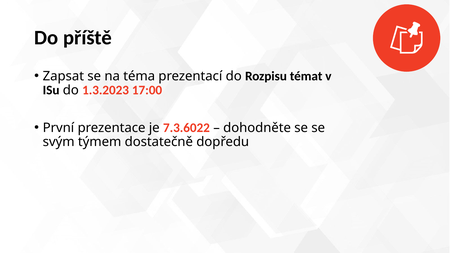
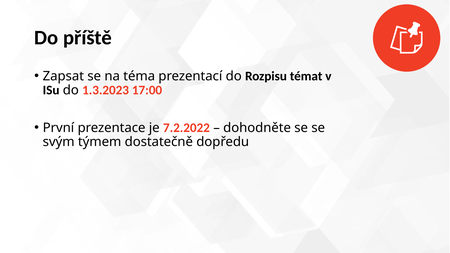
7.3.6022: 7.3.6022 -> 7.2.2022
